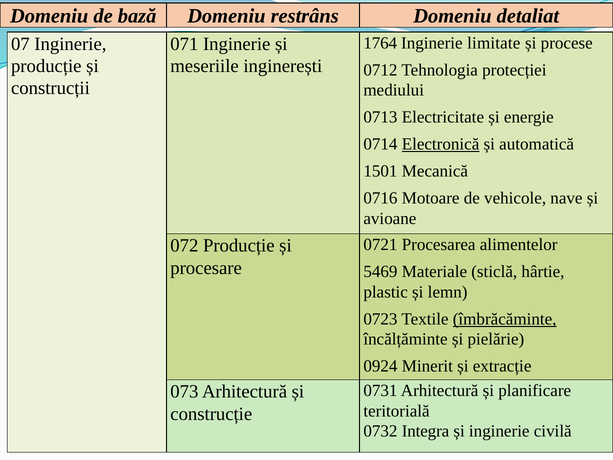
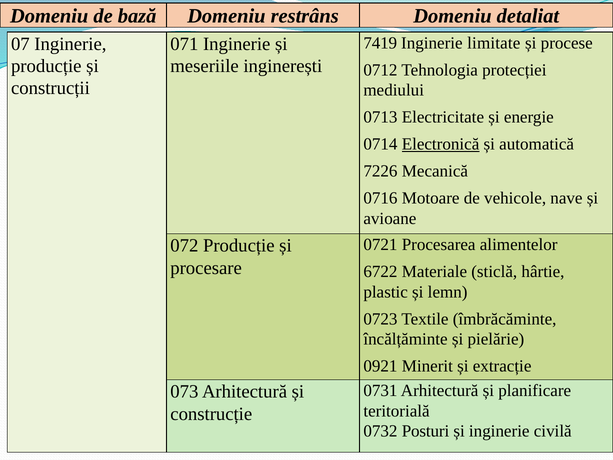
1764: 1764 -> 7419
1501: 1501 -> 7226
5469: 5469 -> 6722
îmbrăcăminte underline: present -> none
0924: 0924 -> 0921
Integra: Integra -> Posturi
